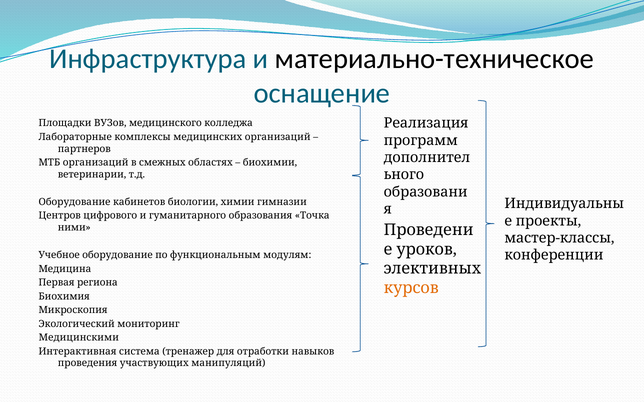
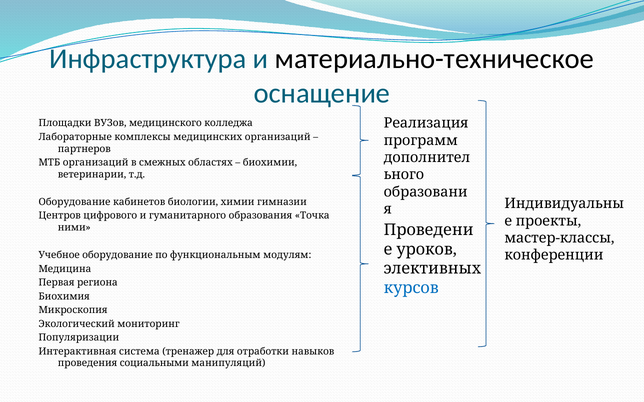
курсов colour: orange -> blue
Медицинскими: Медицинскими -> Популяризации
участвующих: участвующих -> социальными
